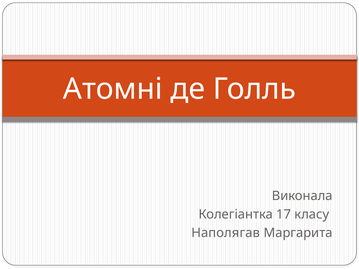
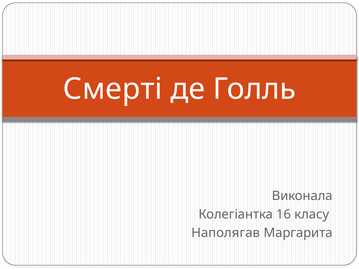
Атомні: Атомні -> Смерті
17: 17 -> 16
